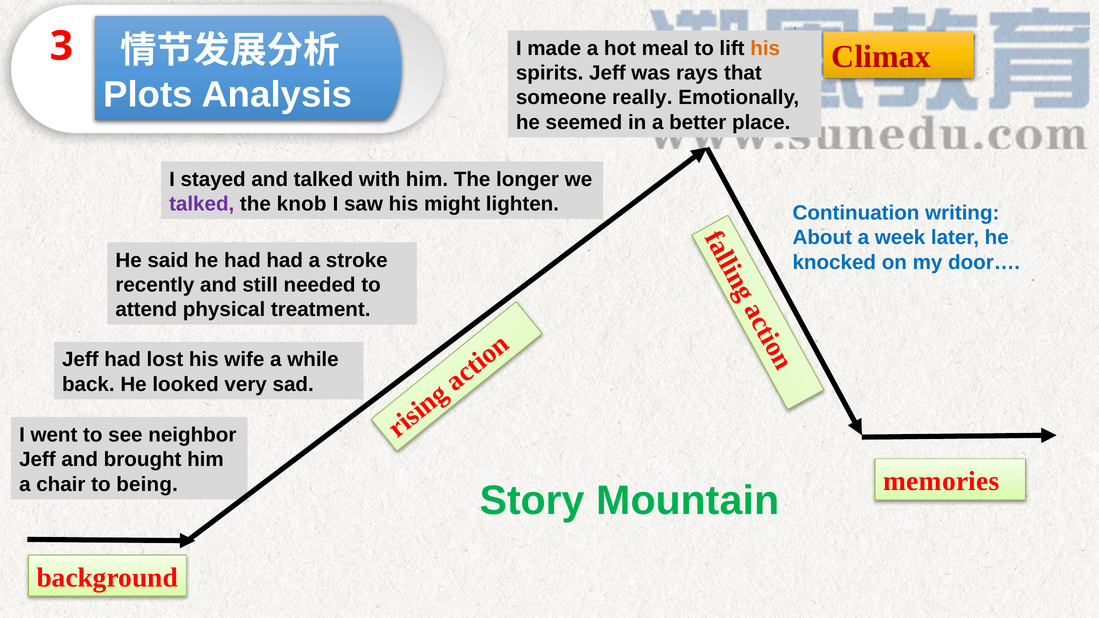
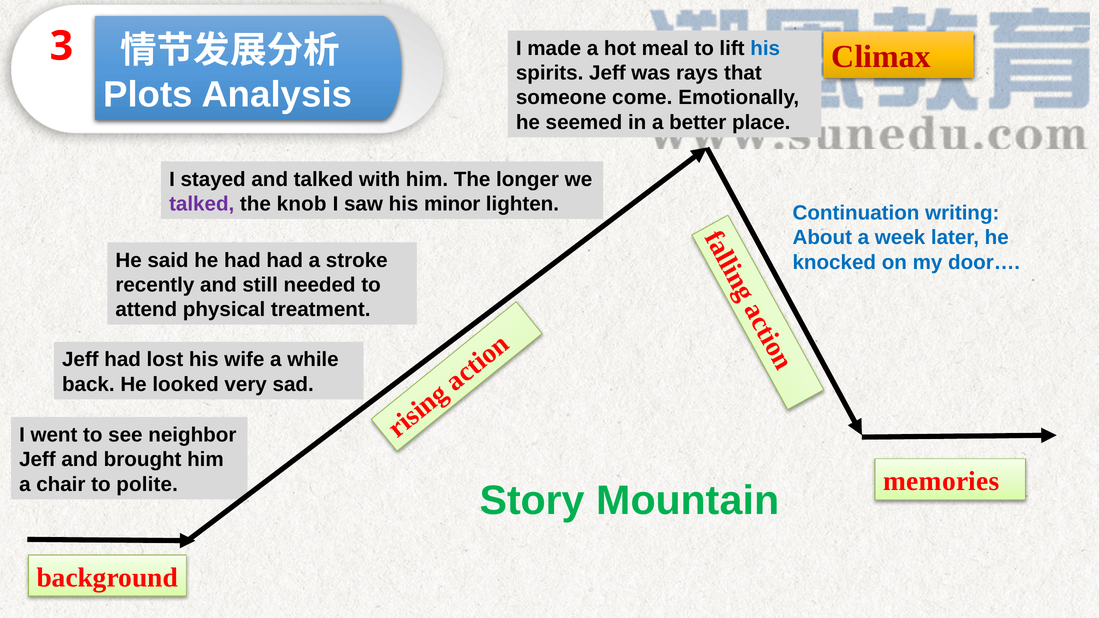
his at (765, 48) colour: orange -> blue
really: really -> come
might: might -> minor
being: being -> polite
